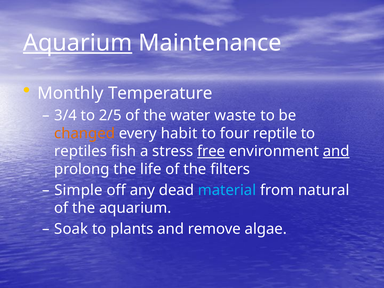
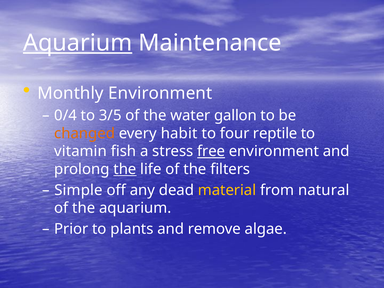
Monthly Temperature: Temperature -> Environment
3/4: 3/4 -> 0/4
2/5: 2/5 -> 3/5
waste: waste -> gallon
reptiles: reptiles -> vitamin
and at (336, 151) underline: present -> none
the at (125, 169) underline: none -> present
material colour: light blue -> yellow
Soak: Soak -> Prior
